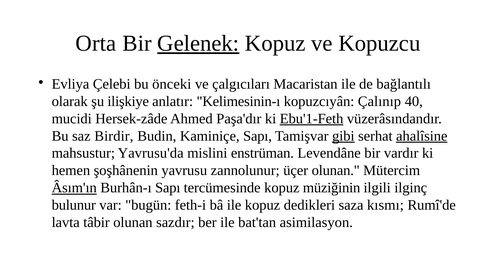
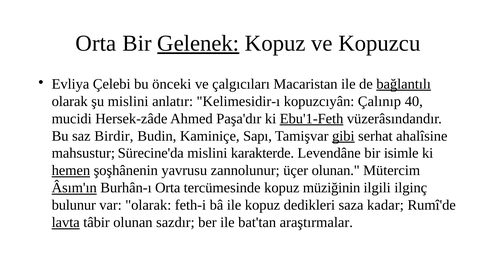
bağlantılı underline: none -> present
şu ilişkiye: ilişkiye -> mislini
Kelimesinin-ı: Kelimesinin-ı -> Kelimesidir-ı
ahalîsine underline: present -> none
Yavrusu'da: Yavrusu'da -> Sürecine'da
enstrüman: enstrüman -> karakterde
vardır: vardır -> isimle
hemen underline: none -> present
Burhân-ı Sapı: Sapı -> Orta
var bugün: bugün -> olarak
kısmı: kısmı -> kadar
lavta underline: none -> present
asimilasyon: asimilasyon -> araştırmalar
